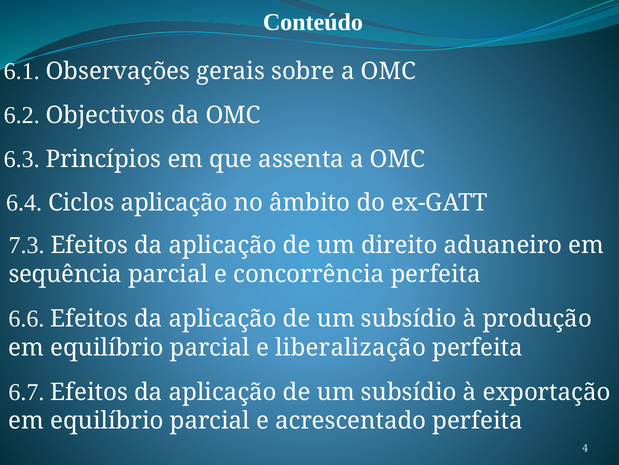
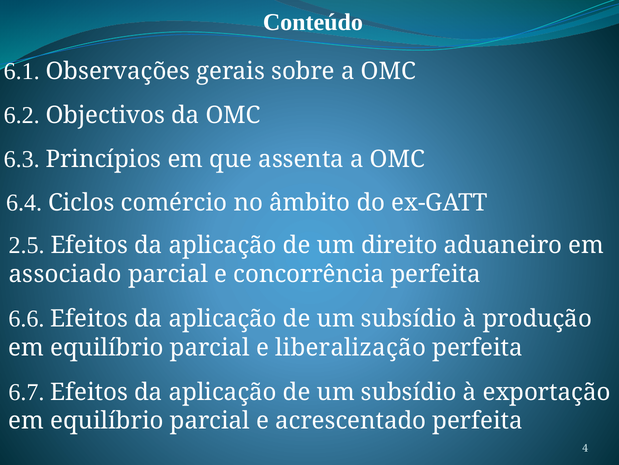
Ciclos aplicação: aplicação -> comércio
7.3: 7.3 -> 2.5
sequência: sequência -> associado
